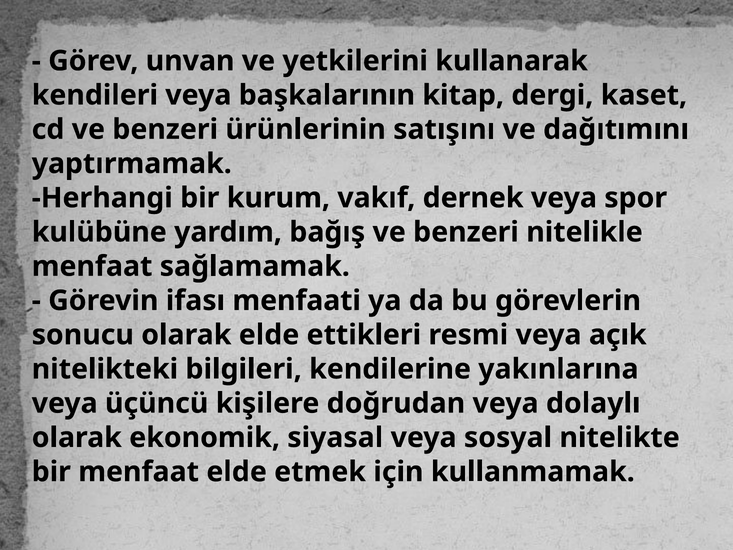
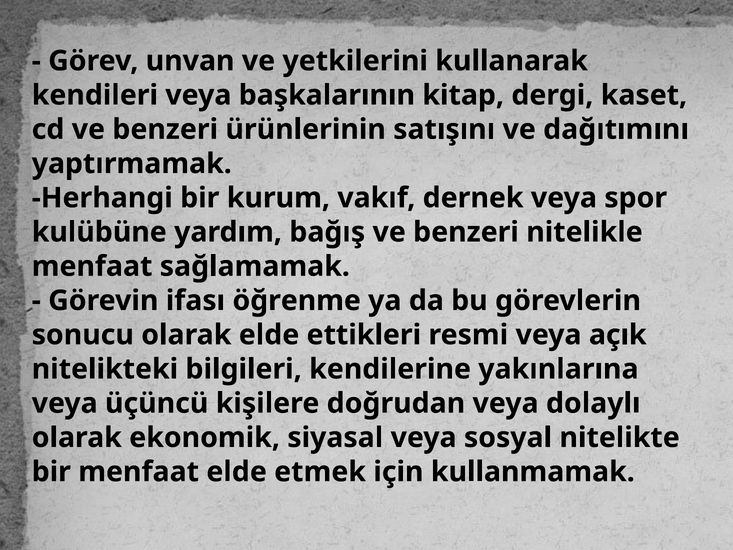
menfaati: menfaati -> öğrenme
